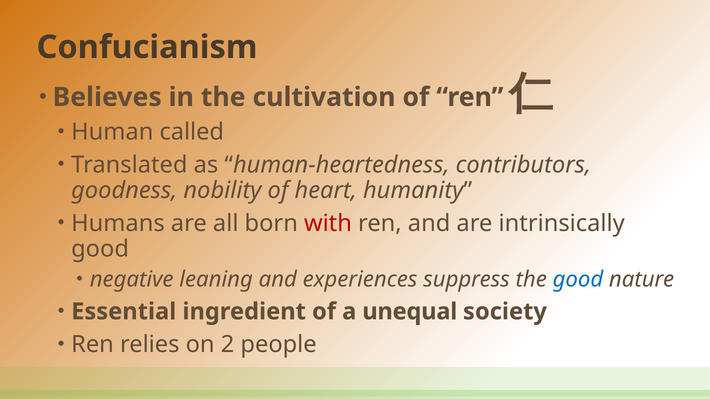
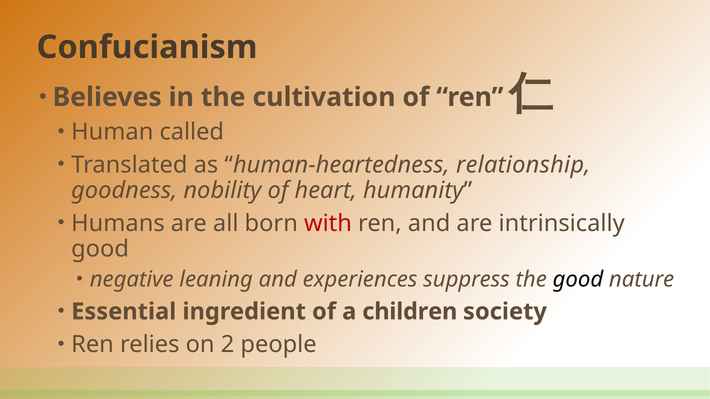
contributors: contributors -> relationship
good at (578, 280) colour: blue -> black
unequal: unequal -> children
